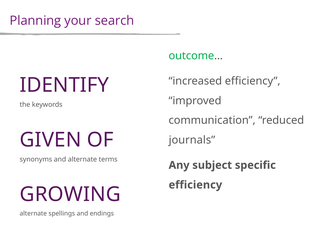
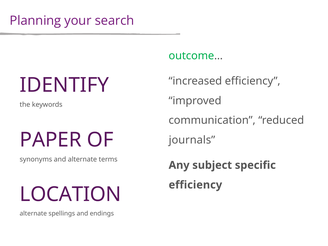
GIVEN: GIVEN -> PAPER
GROWING: GROWING -> LOCATION
